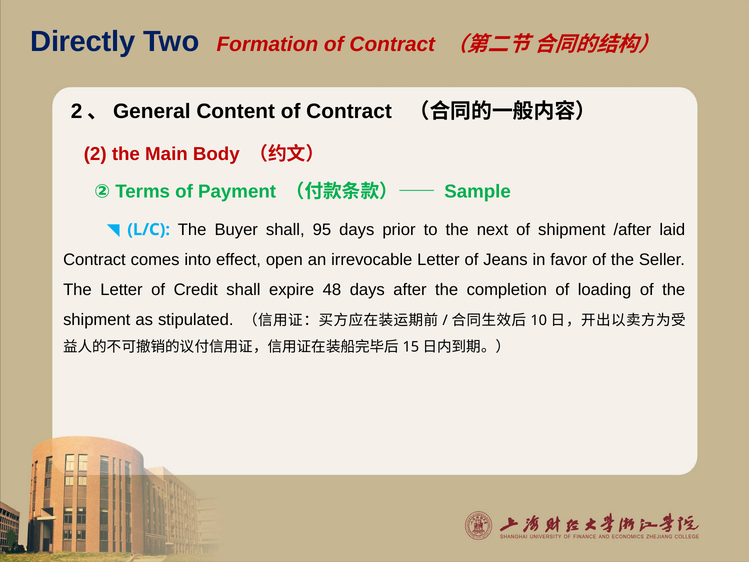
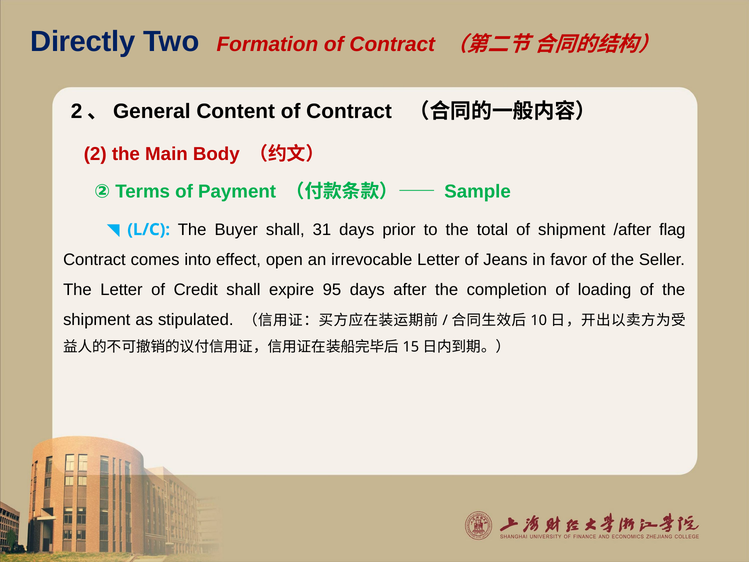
95: 95 -> 31
next: next -> total
laid: laid -> flag
48: 48 -> 95
